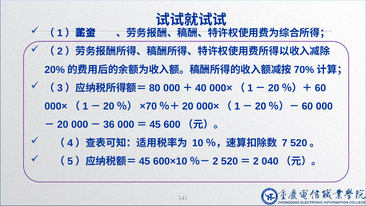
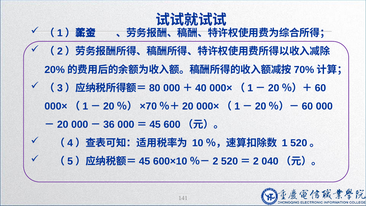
7: 7 -> 1
